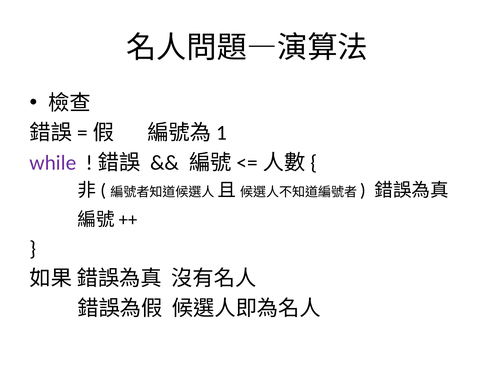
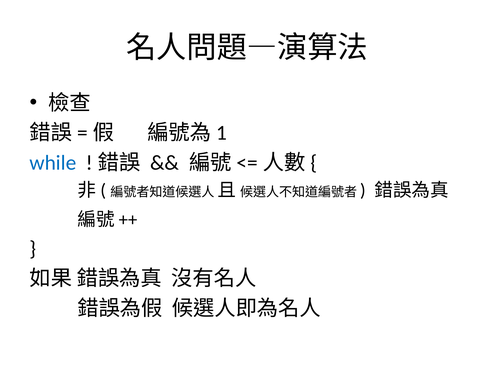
while colour: purple -> blue
